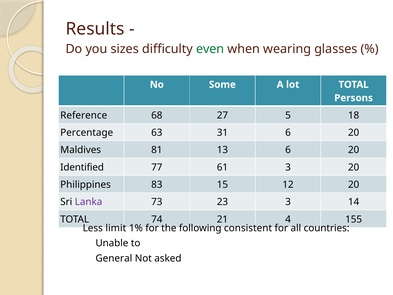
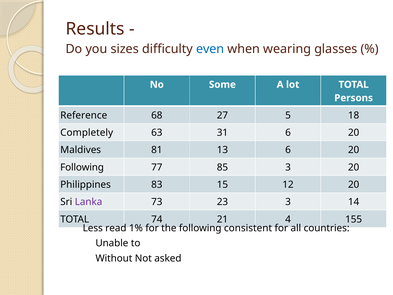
even colour: green -> blue
Percentage: Percentage -> Completely
Identified at (82, 167): Identified -> Following
61: 61 -> 85
limit: limit -> read
General: General -> Without
